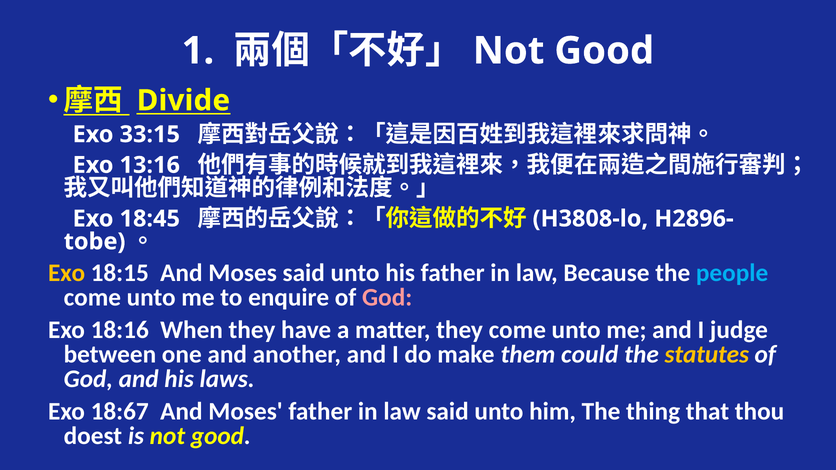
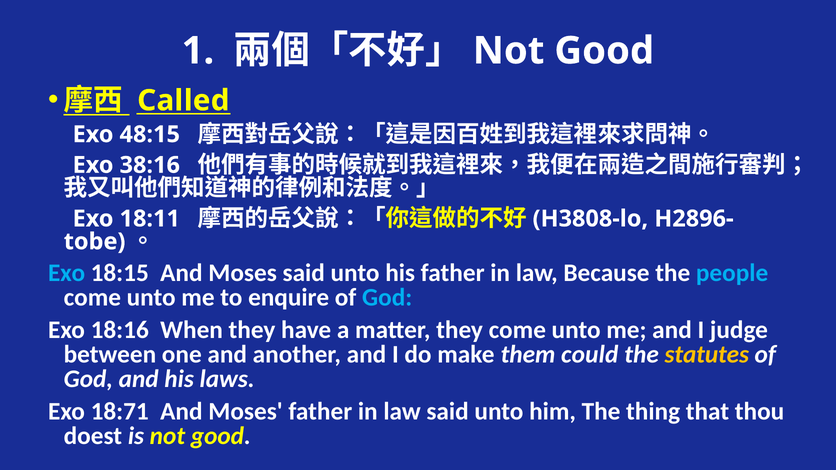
Divide: Divide -> Called
33:15: 33:15 -> 48:15
13:16: 13:16 -> 38:16
18:45: 18:45 -> 18:11
Exo at (67, 273) colour: yellow -> light blue
God at (387, 298) colour: pink -> light blue
18:67: 18:67 -> 18:71
